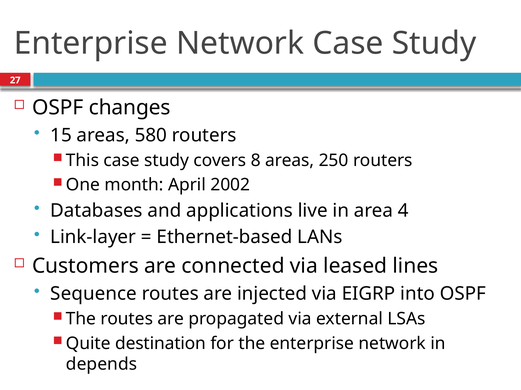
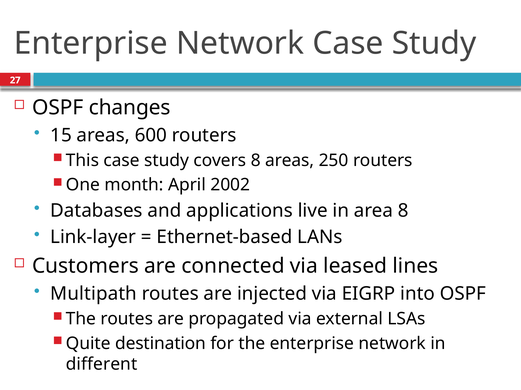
580: 580 -> 600
area 4: 4 -> 8
Sequence: Sequence -> Multipath
depends: depends -> different
